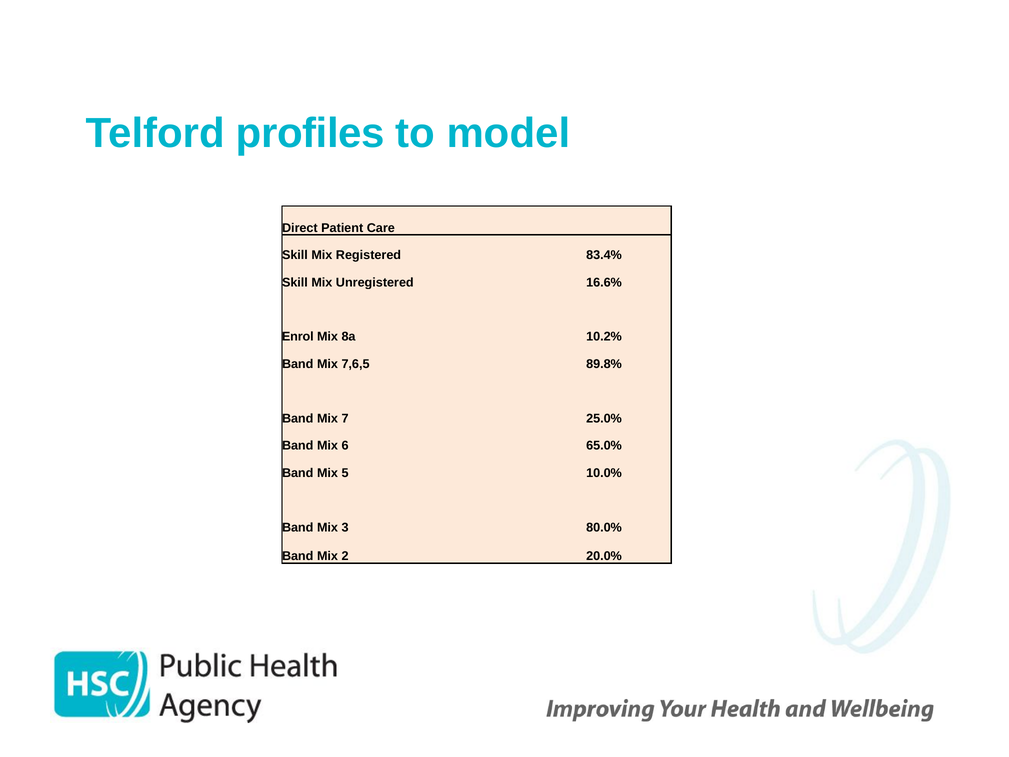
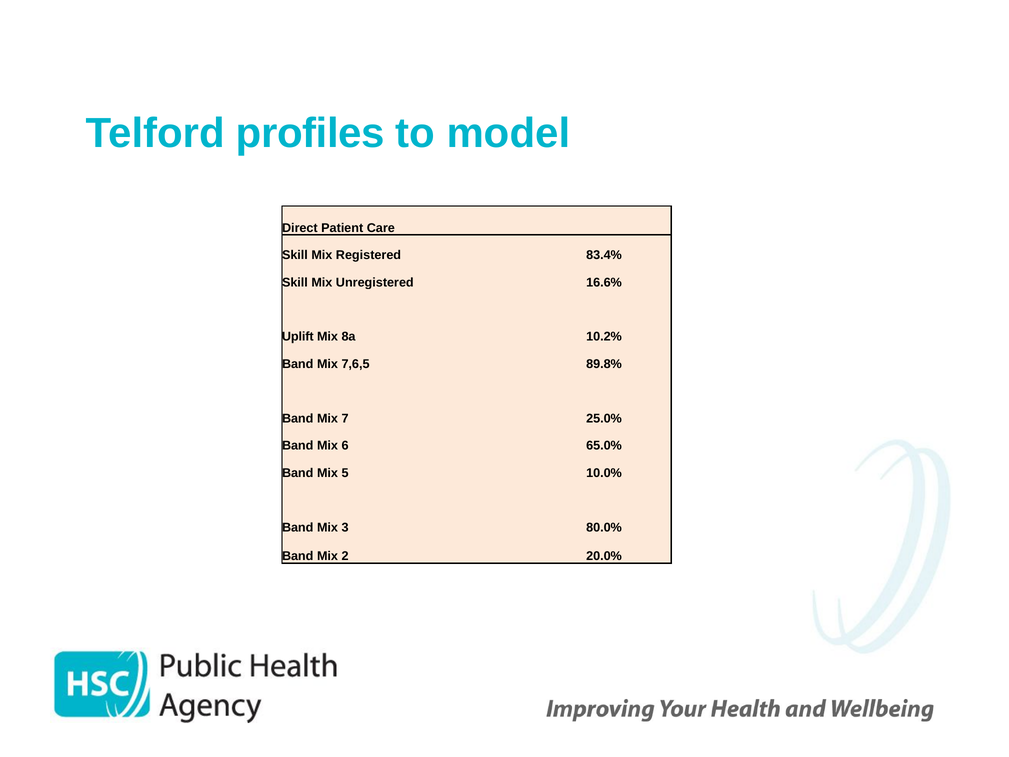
Enrol: Enrol -> Uplift
